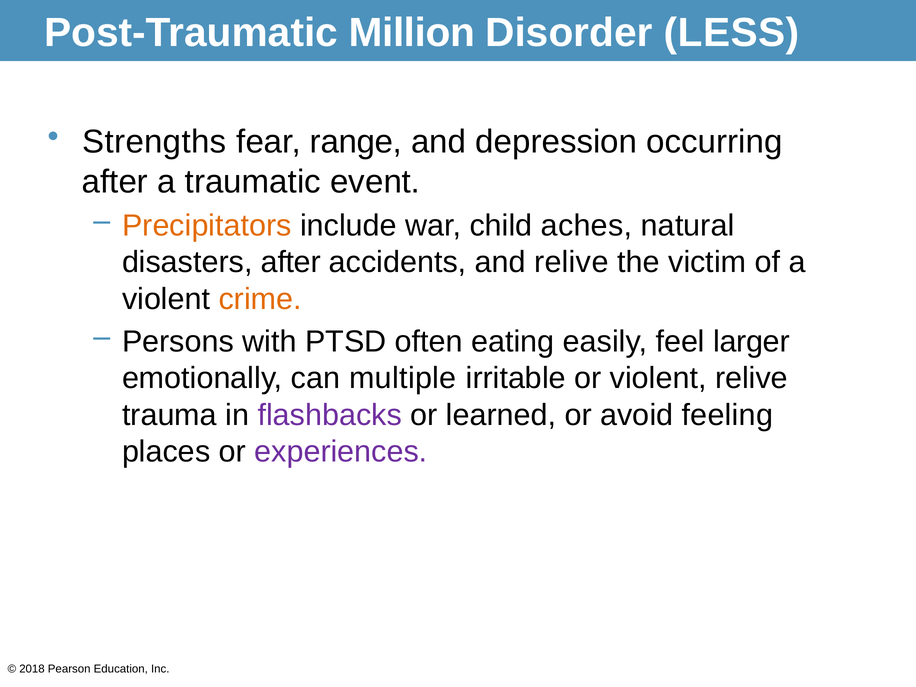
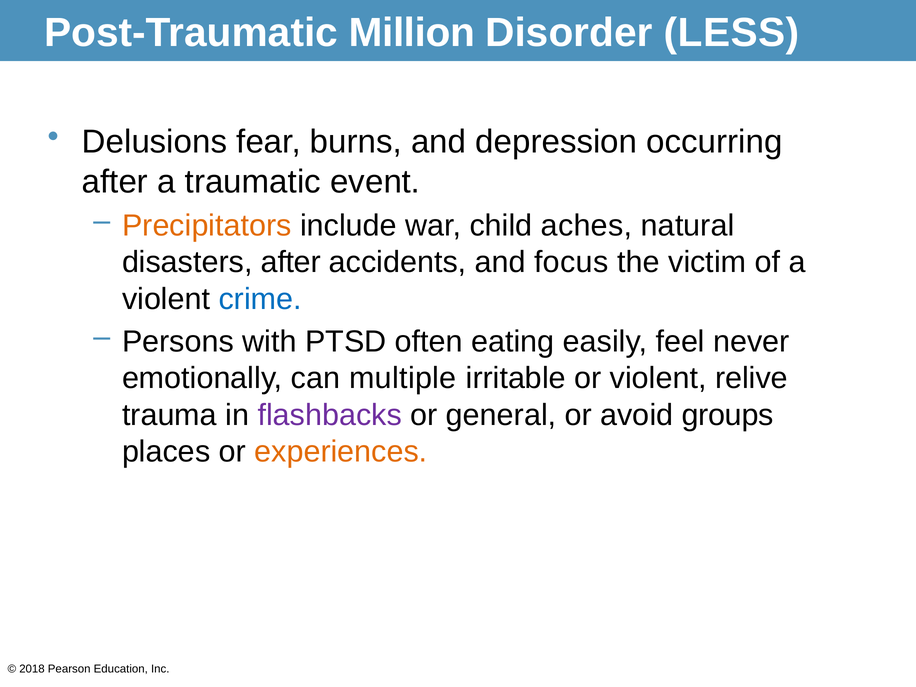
Strengths: Strengths -> Delusions
range: range -> burns
and relive: relive -> focus
crime colour: orange -> blue
larger: larger -> never
learned: learned -> general
feeling: feeling -> groups
experiences colour: purple -> orange
